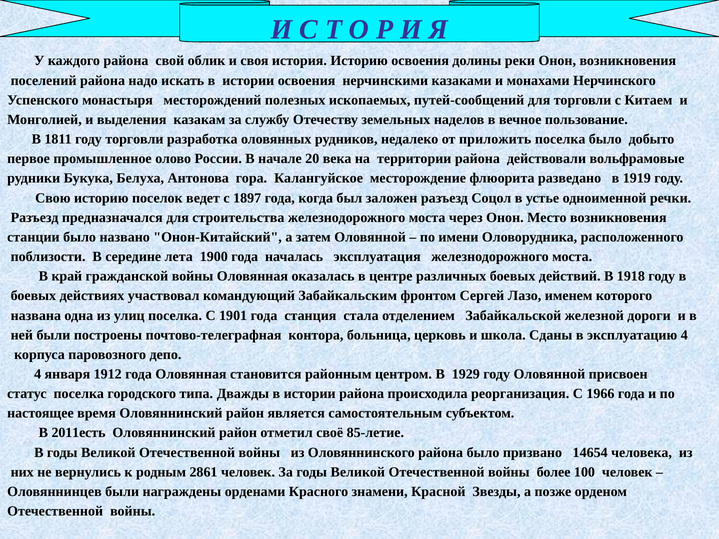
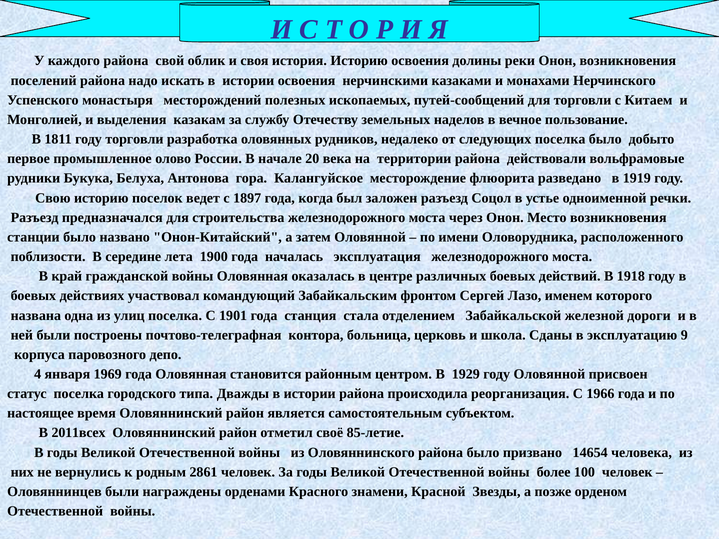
приложить: приложить -> следующих
эксплуатацию 4: 4 -> 9
1912: 1912 -> 1969
2011есть: 2011есть -> 2011всех
